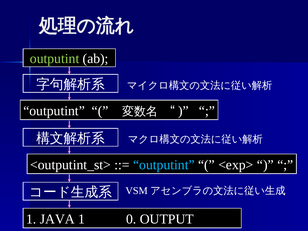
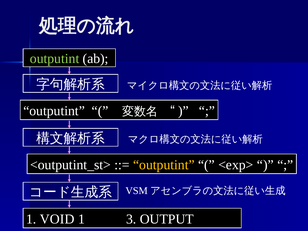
outputint at (164, 165) colour: light blue -> yellow
JAVA: JAVA -> VOID
0: 0 -> 3
